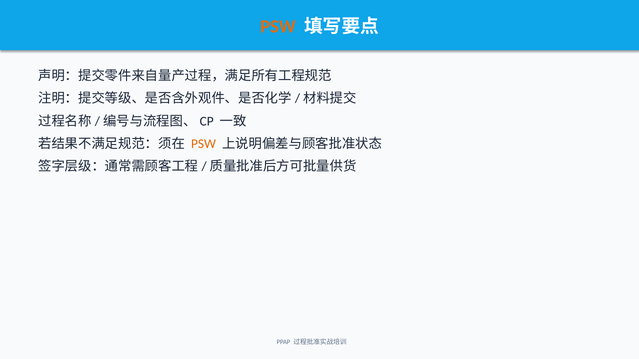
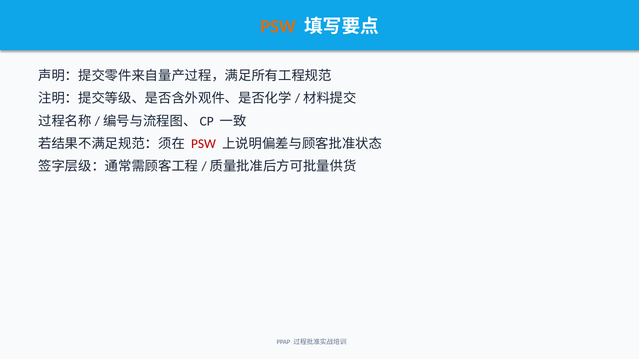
PSW at (203, 144) colour: orange -> red
